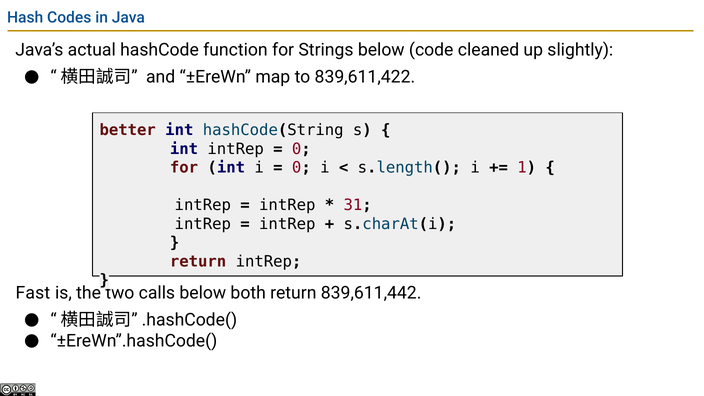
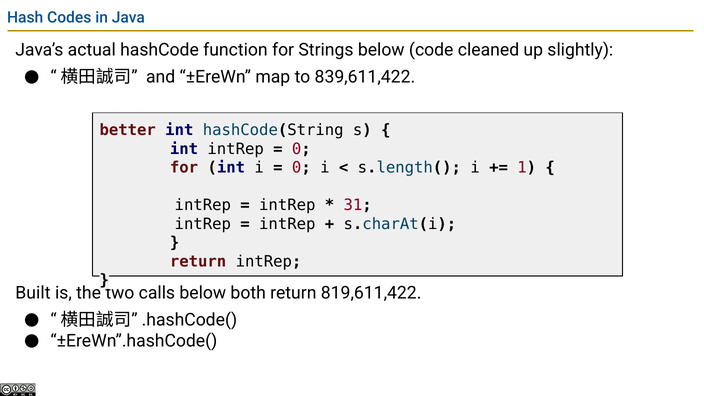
Fast: Fast -> Built
839,611,442: 839,611,442 -> 819,611,422
